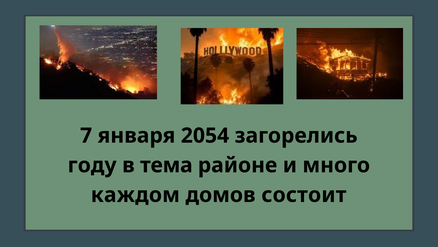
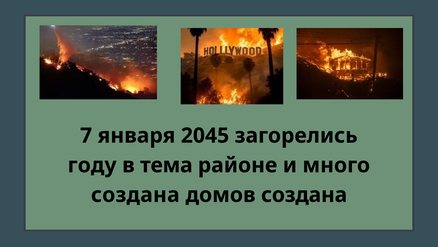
2054: 2054 -> 2045
каждом at (135, 194): каждом -> создана
домов состоит: состоит -> создана
